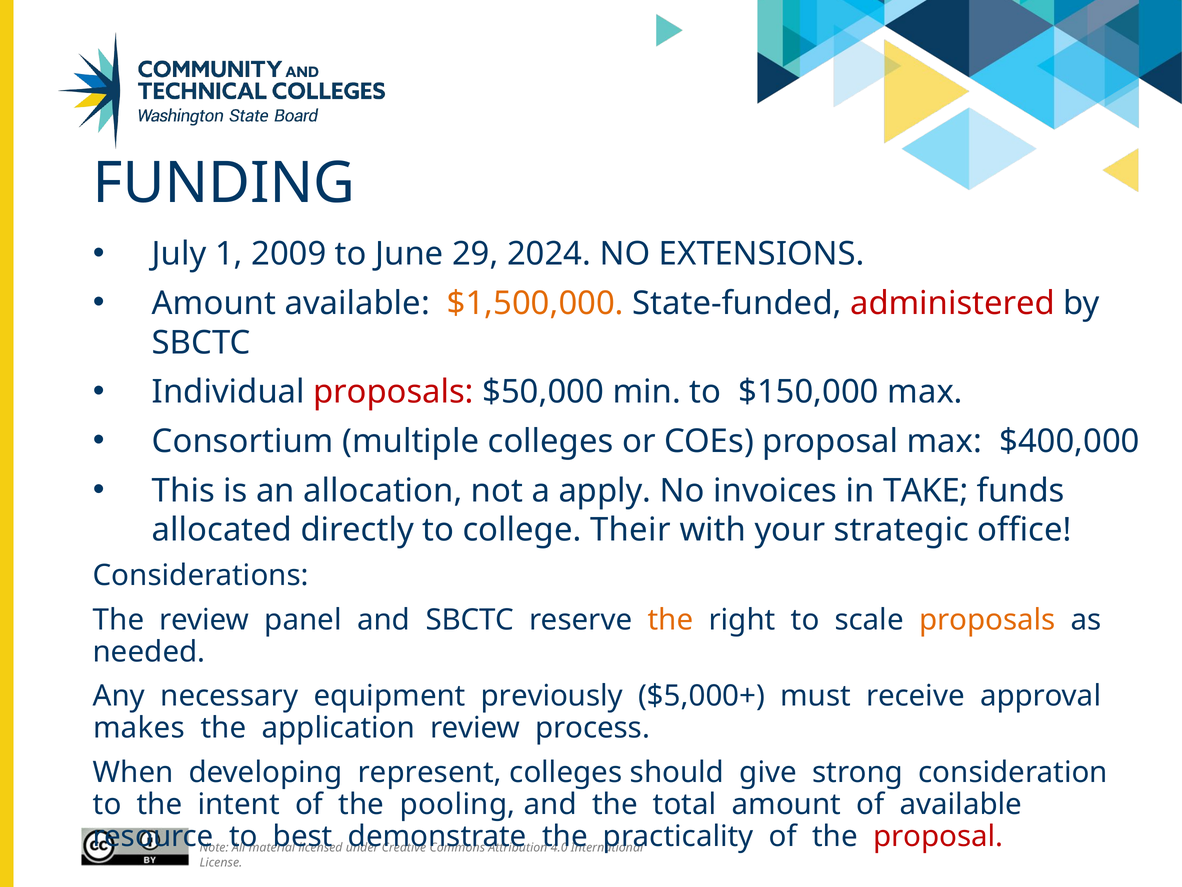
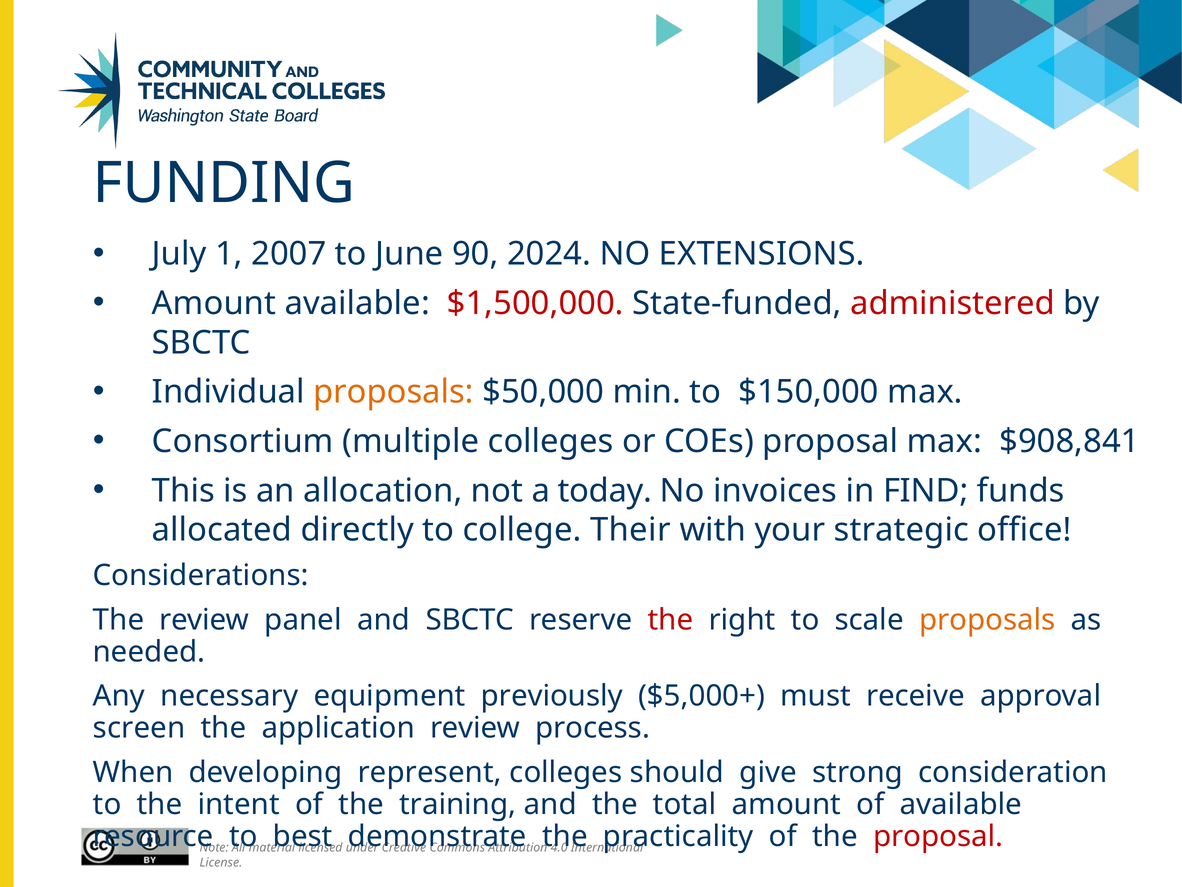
2009: 2009 -> 2007
29: 29 -> 90
$1,500,000 colour: orange -> red
proposals at (394, 392) colour: red -> orange
$400,000: $400,000 -> $908,841
apply: apply -> today
TAKE: TAKE -> FIND
the at (670, 620) colour: orange -> red
makes: makes -> screen
pooling: pooling -> training
